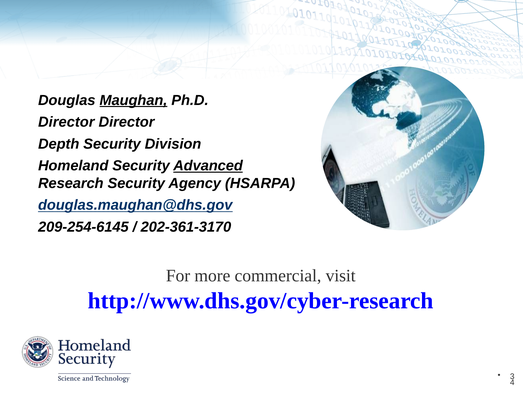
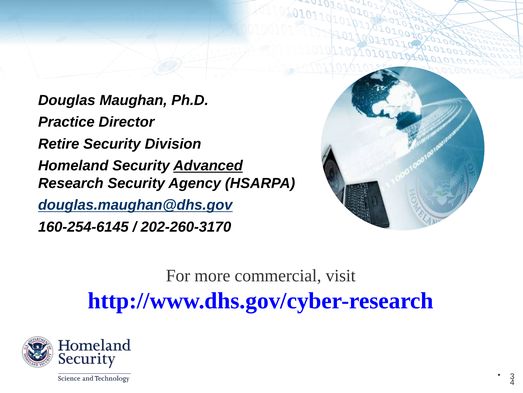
Maughan underline: present -> none
Director at (66, 122): Director -> Practice
Depth: Depth -> Retire
209-254-6145: 209-254-6145 -> 160-254-6145
202-361-3170: 202-361-3170 -> 202-260-3170
